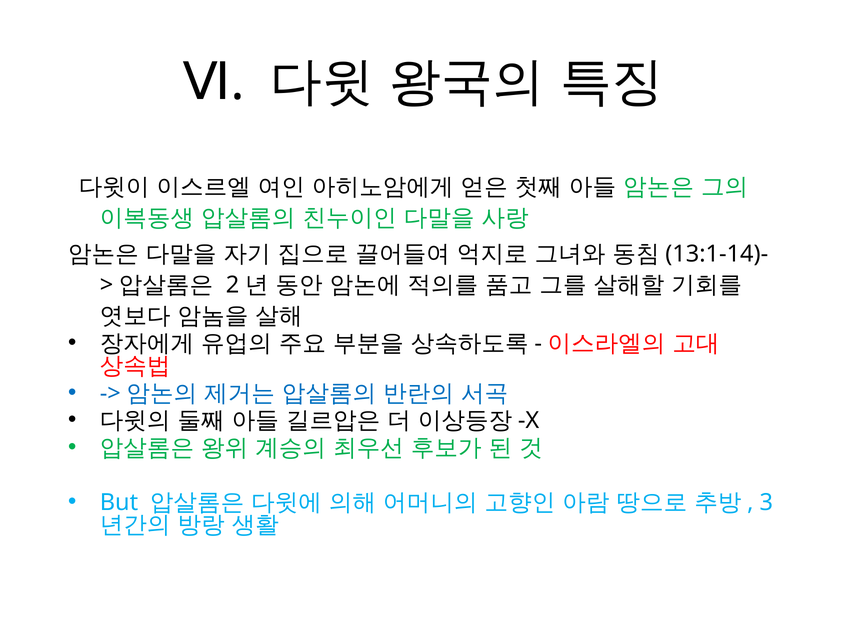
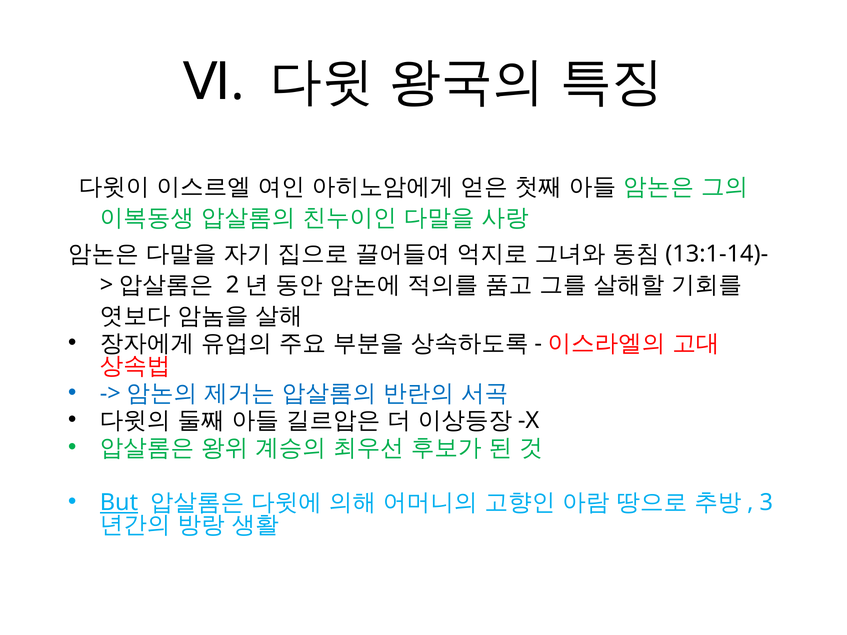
But underline: none -> present
